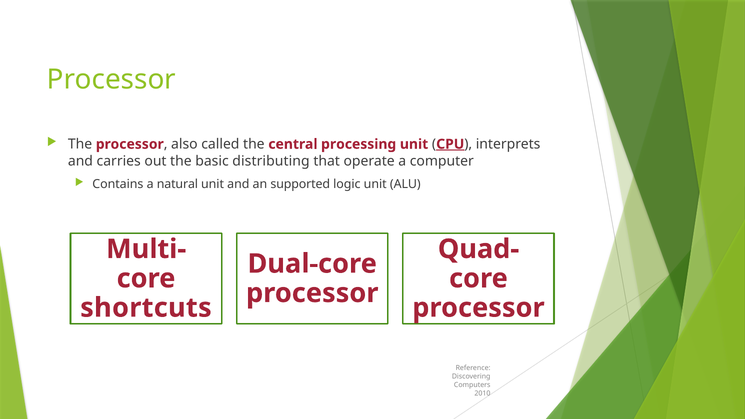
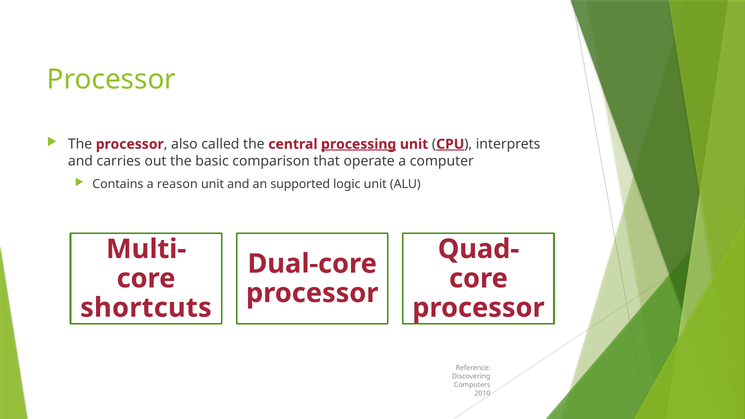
processing underline: none -> present
distributing: distributing -> comparison
natural: natural -> reason
